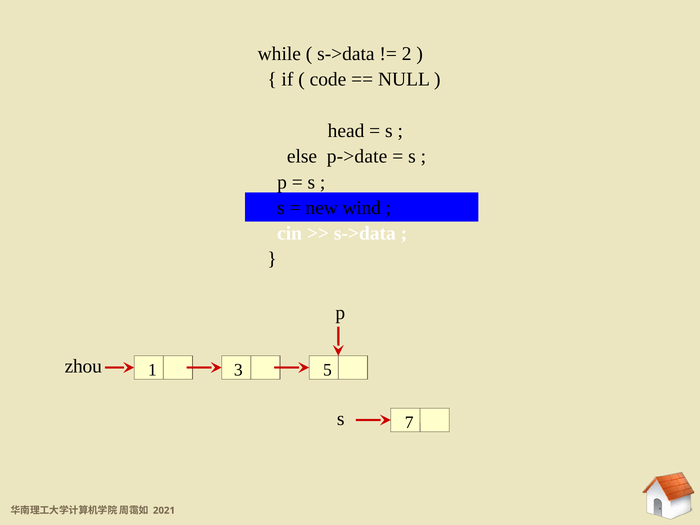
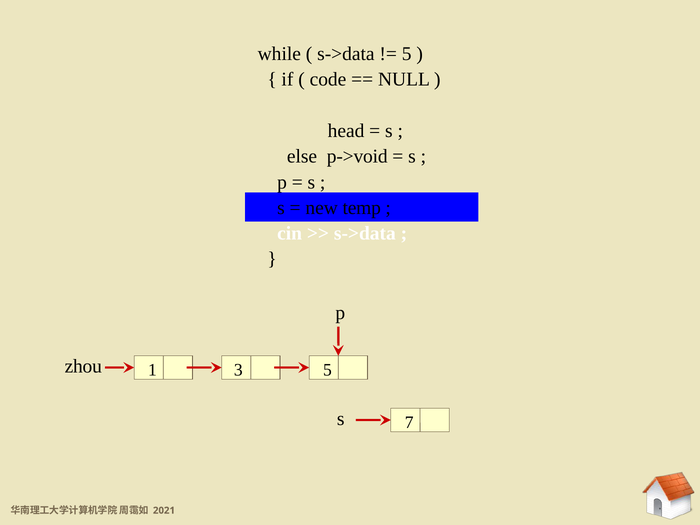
2 at (407, 54): 2 -> 5
p->date: p->date -> p->void
wind: wind -> temp
